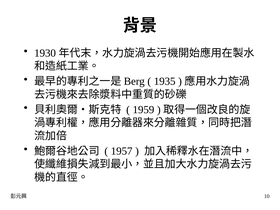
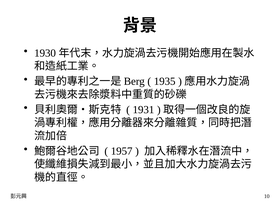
1959: 1959 -> 1931
